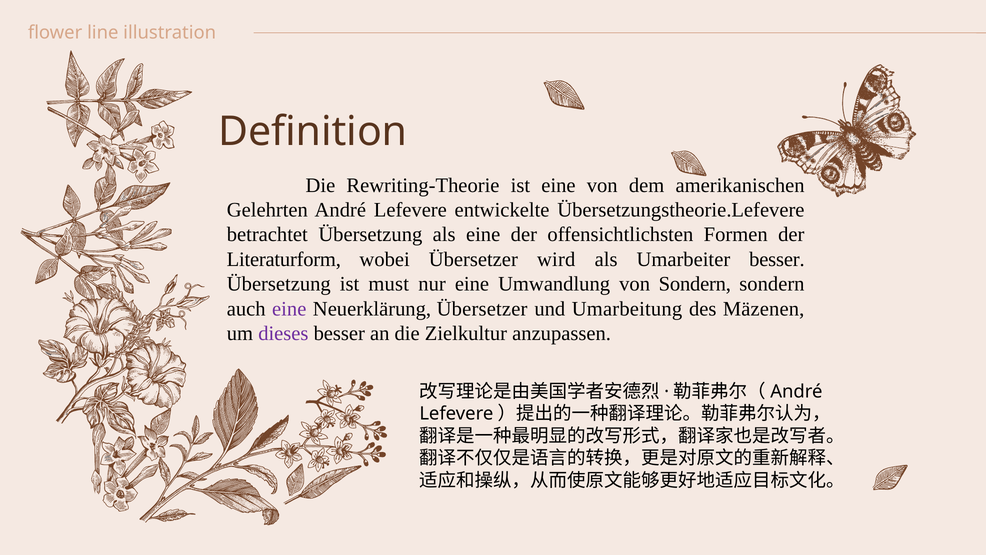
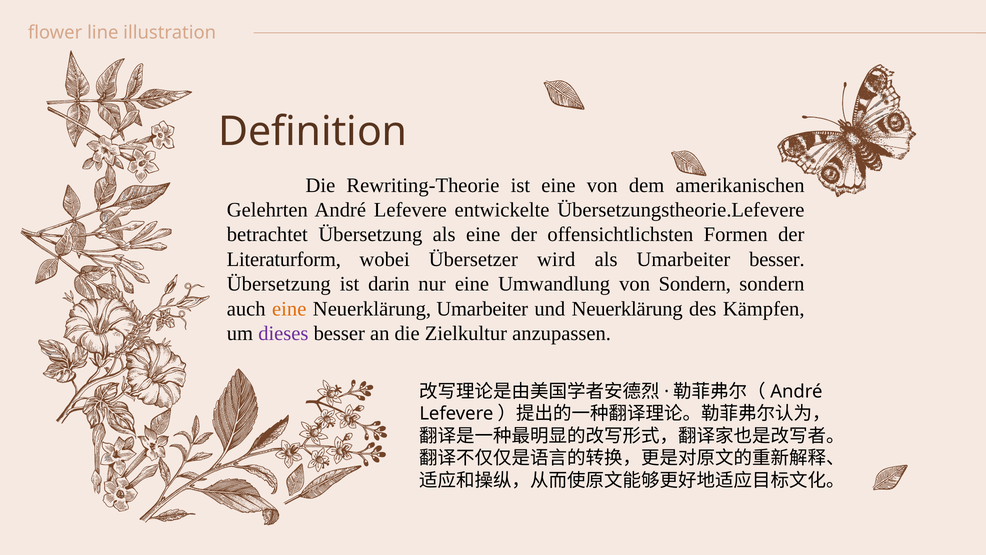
must: must -> darin
eine at (289, 309) colour: purple -> orange
Neuerklärung Übersetzer: Übersetzer -> Umarbeiter
und Umarbeitung: Umarbeitung -> Neuerklärung
Mäzenen: Mäzenen -> Kämpfen
